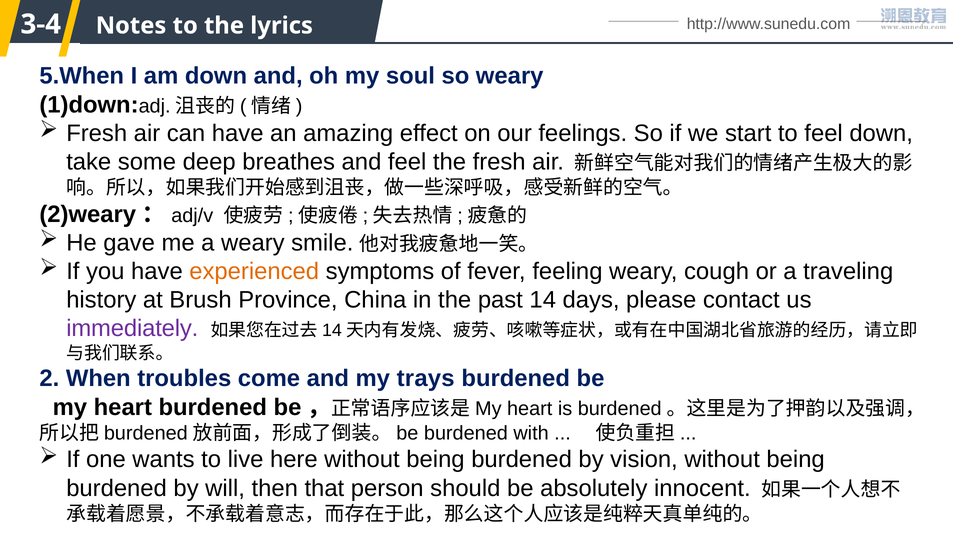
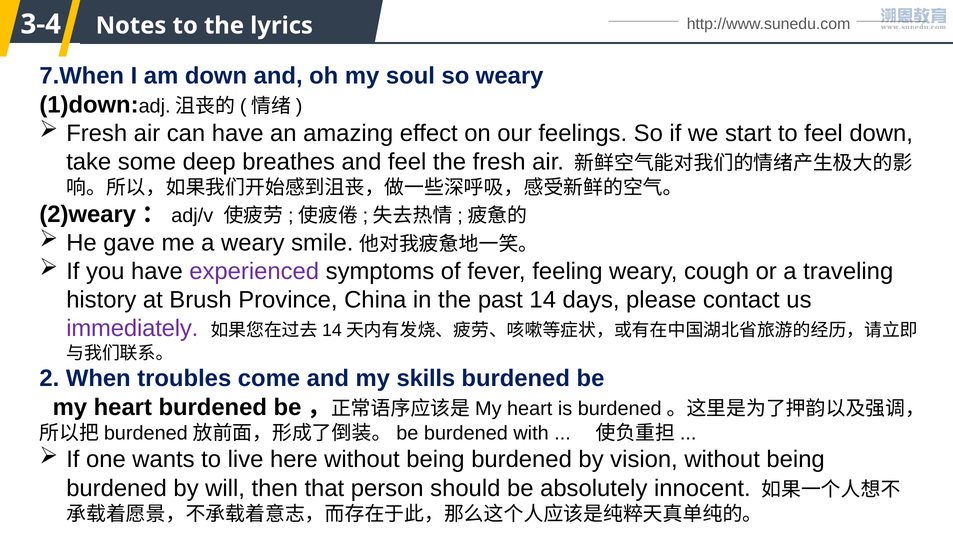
5.When: 5.When -> 7.When
experienced colour: orange -> purple
trays: trays -> skills
